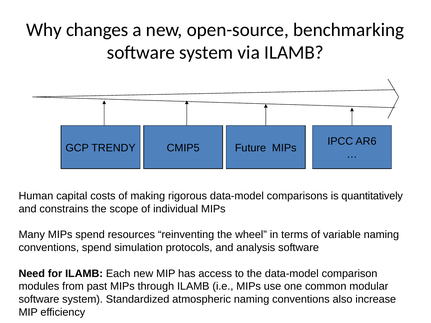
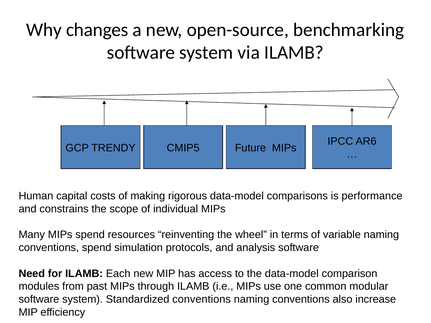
quantitatively: quantitatively -> performance
Standardized atmospheric: atmospheric -> conventions
